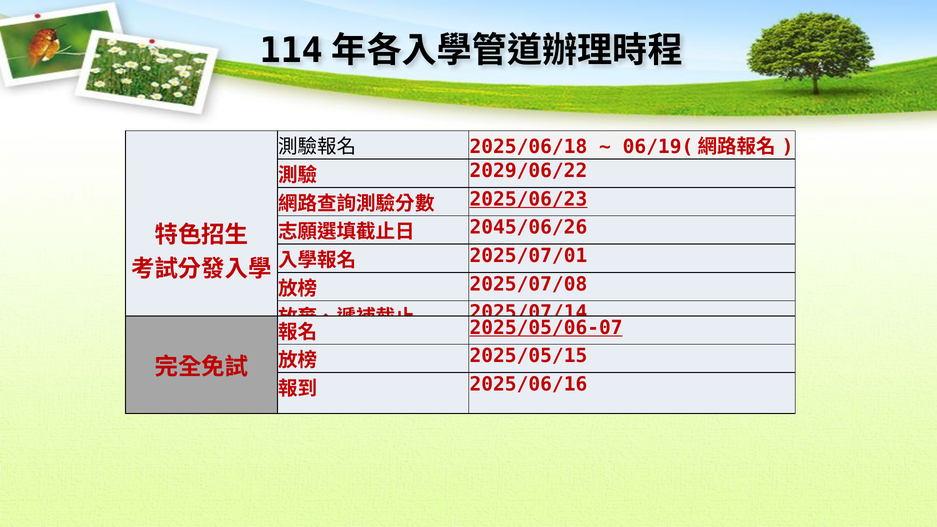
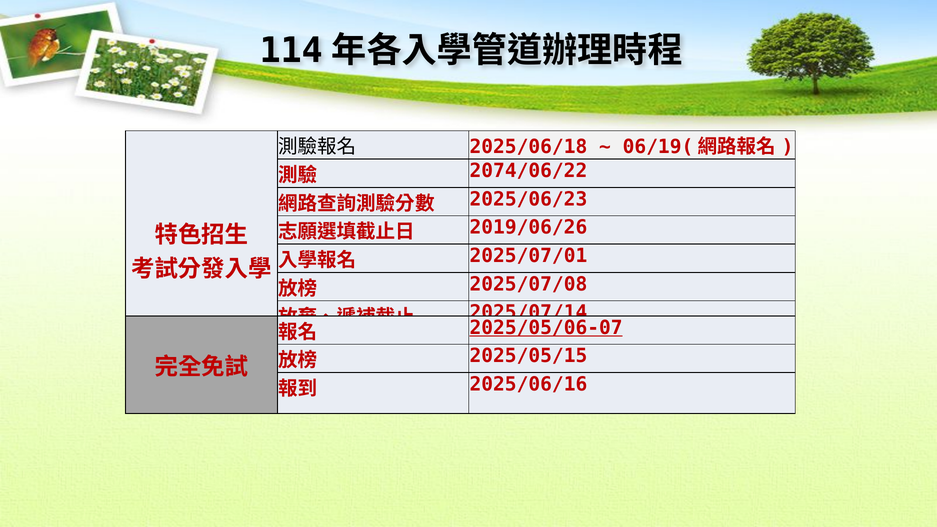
2029/06/22: 2029/06/22 -> 2074/06/22
2025/06/23 underline: present -> none
2045/06/26: 2045/06/26 -> 2019/06/26
